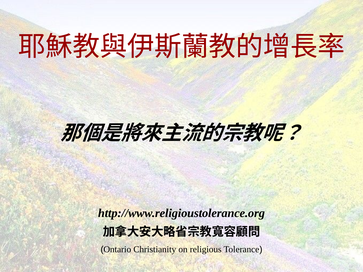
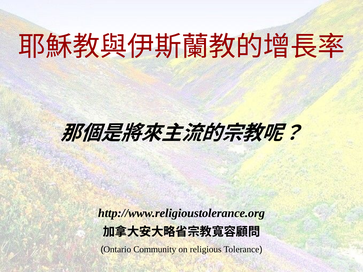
Christianity: Christianity -> Community
